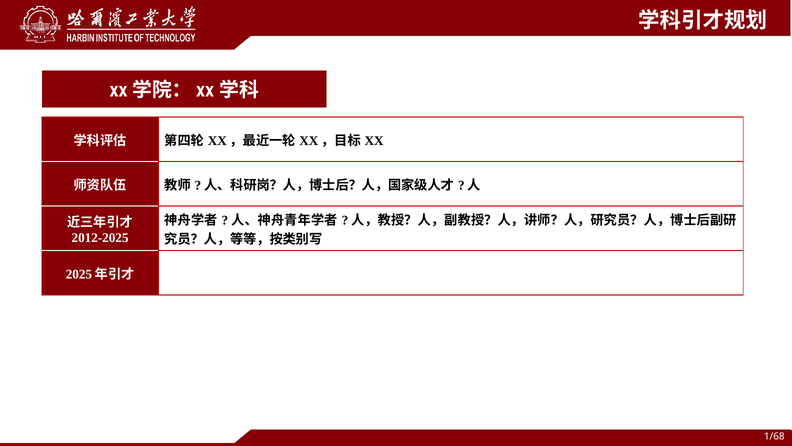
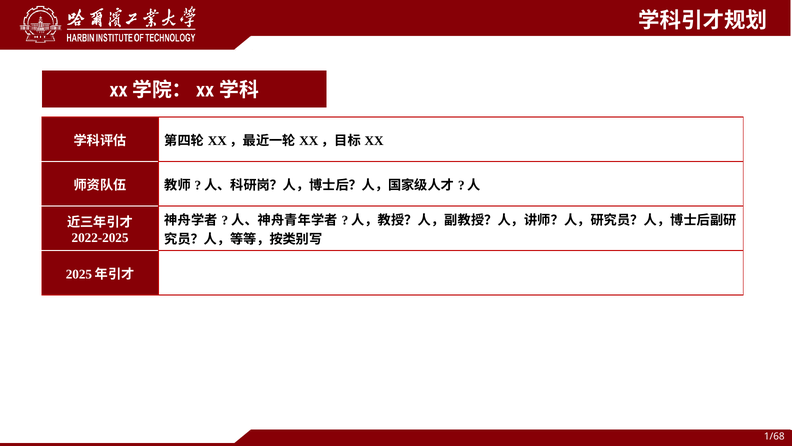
2012-2025: 2012-2025 -> 2022-2025
